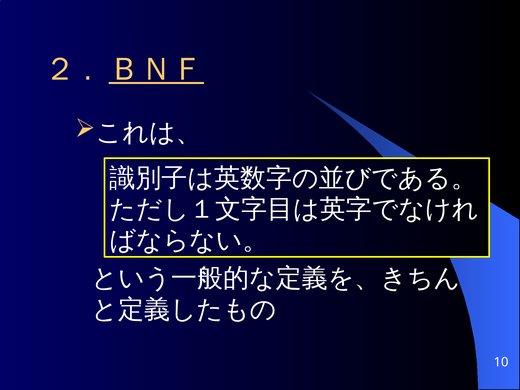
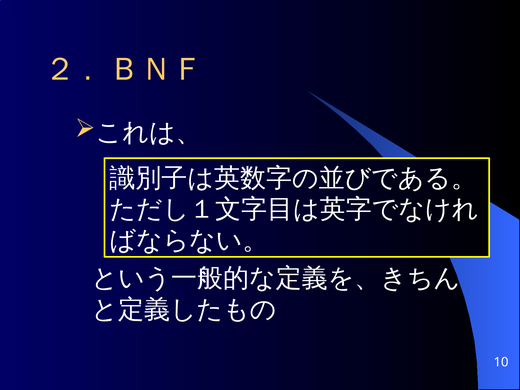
ＢＮＦ underline: present -> none
